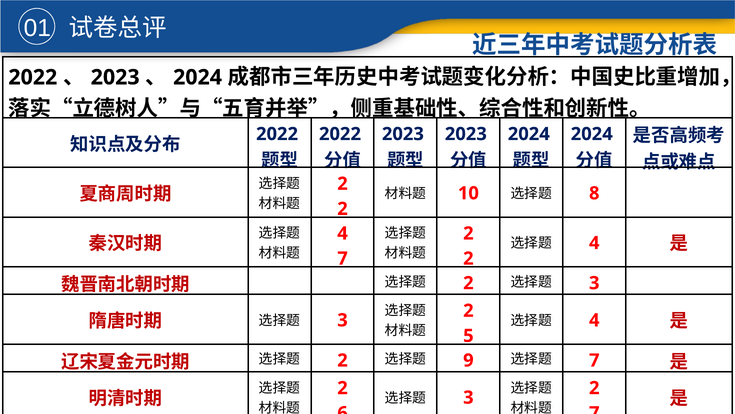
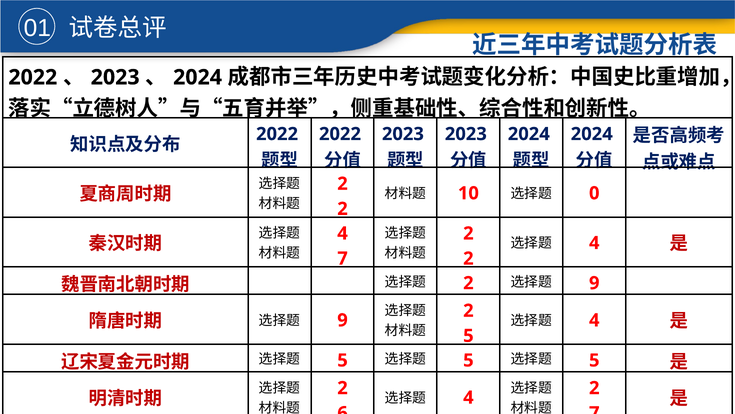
8: 8 -> 0
3 at (594, 283): 3 -> 9
3 at (343, 320): 3 -> 9
2 at (343, 360): 2 -> 5
9 at (468, 360): 9 -> 5
7 at (594, 360): 7 -> 5
3 at (468, 397): 3 -> 4
